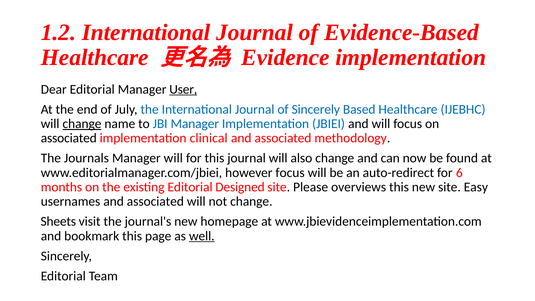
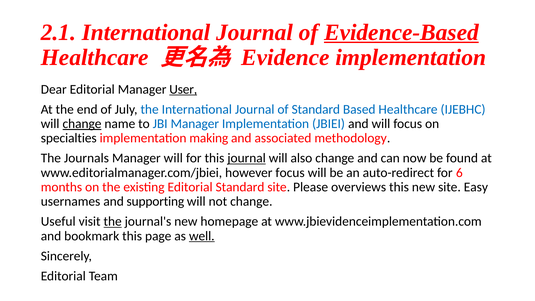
1.2: 1.2 -> 2.1
Evidence-Based underline: none -> present
of Sincerely: Sincerely -> Standard
associated at (69, 138): associated -> specialties
clinical: clinical -> making
journal at (247, 158) underline: none -> present
Editorial Designed: Designed -> Standard
usernames and associated: associated -> supporting
Sheets: Sheets -> Useful
the at (113, 221) underline: none -> present
